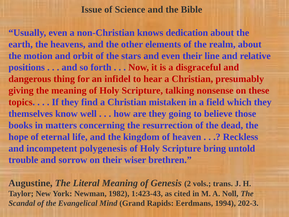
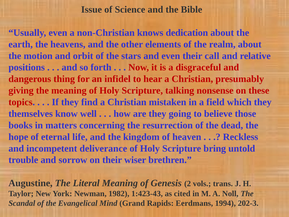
line: line -> call
polygenesis: polygenesis -> deliverance
